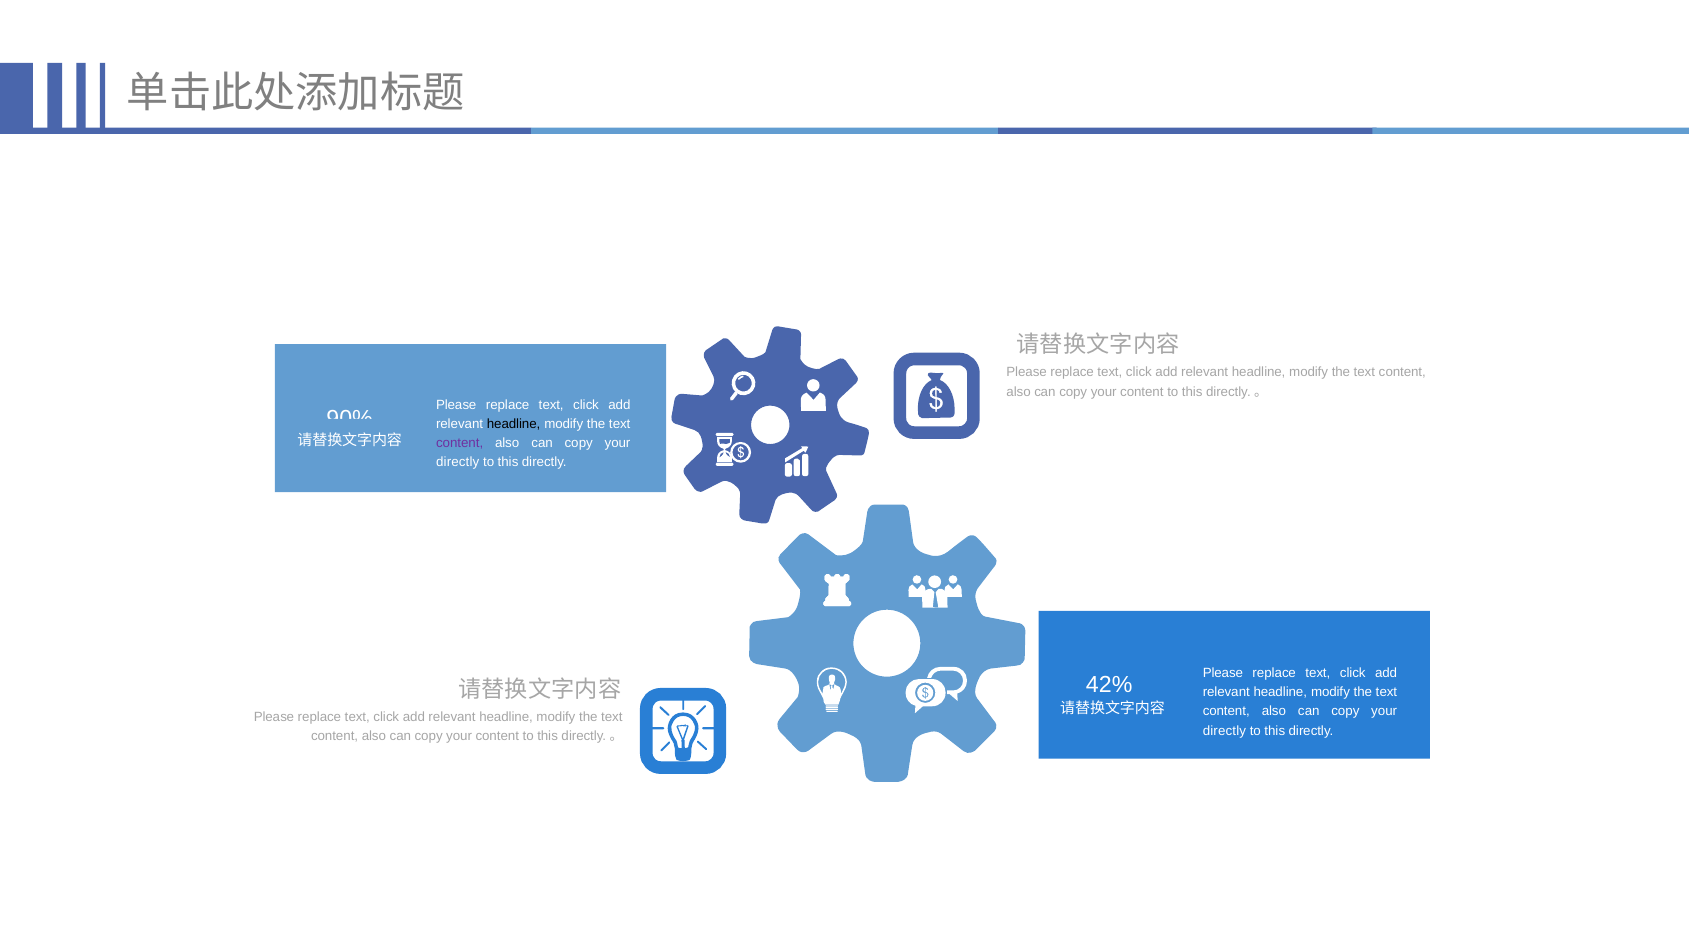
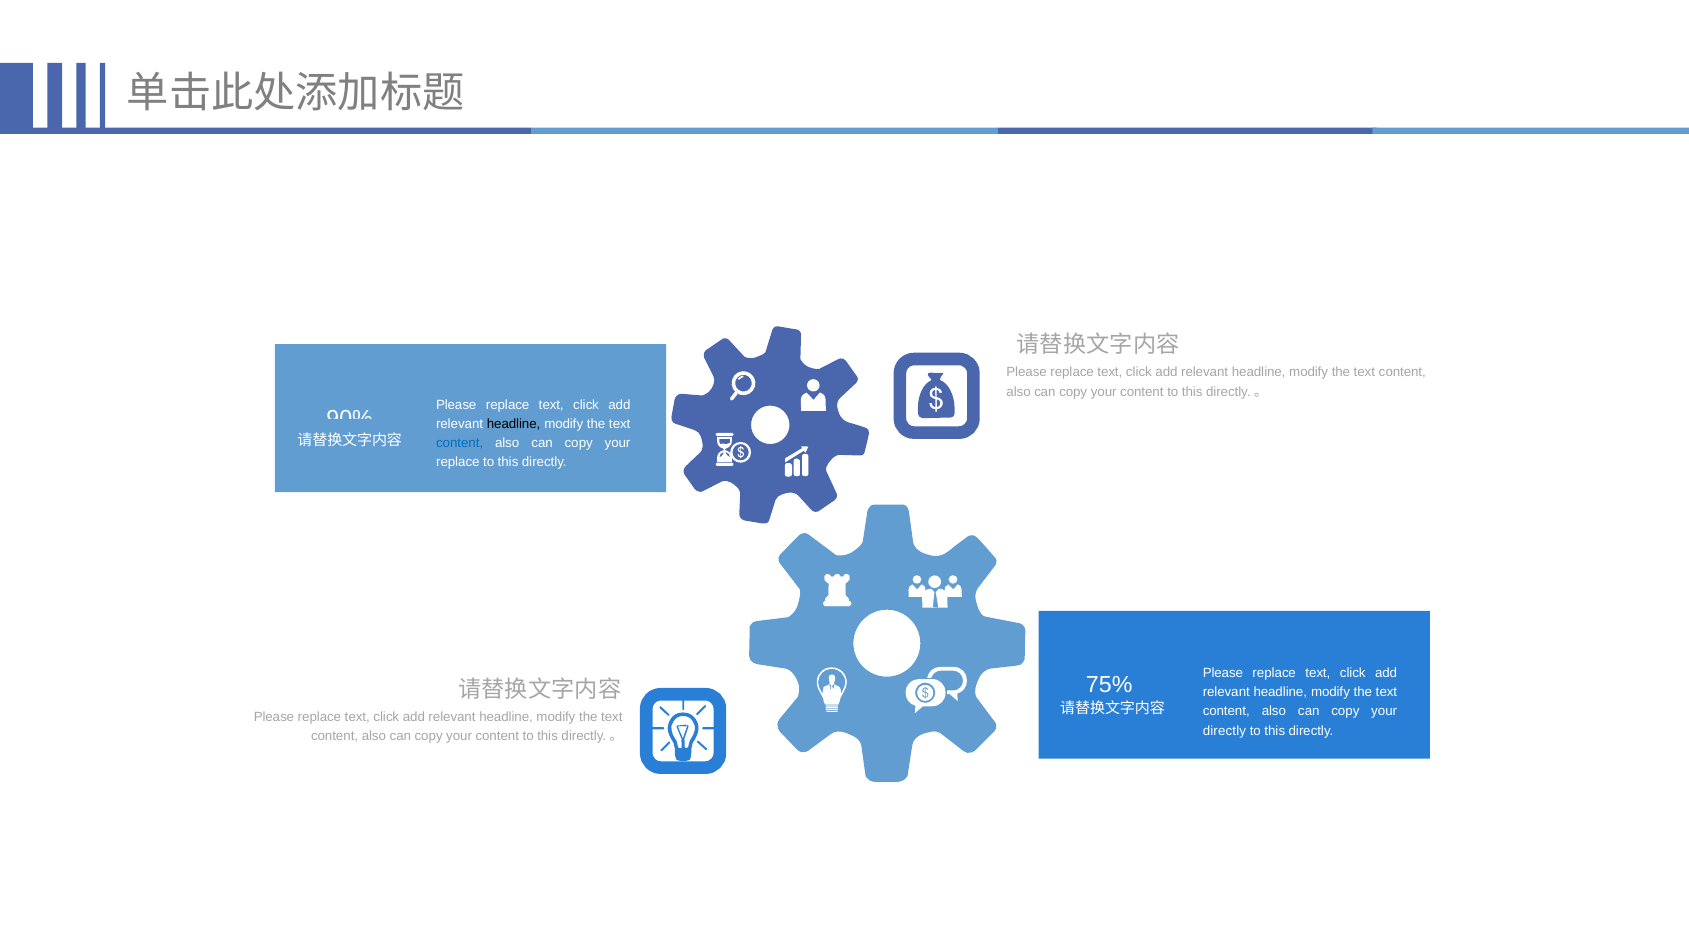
content at (460, 443) colour: purple -> blue
directly at (458, 462): directly -> replace
42%: 42% -> 75%
